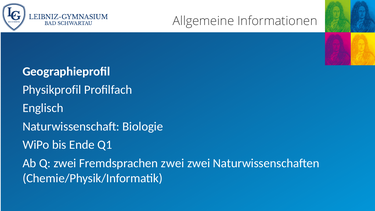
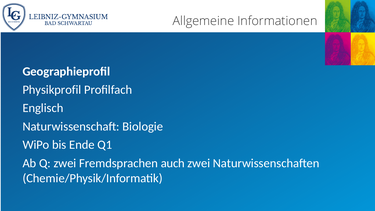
Fremdsprachen zwei: zwei -> auch
